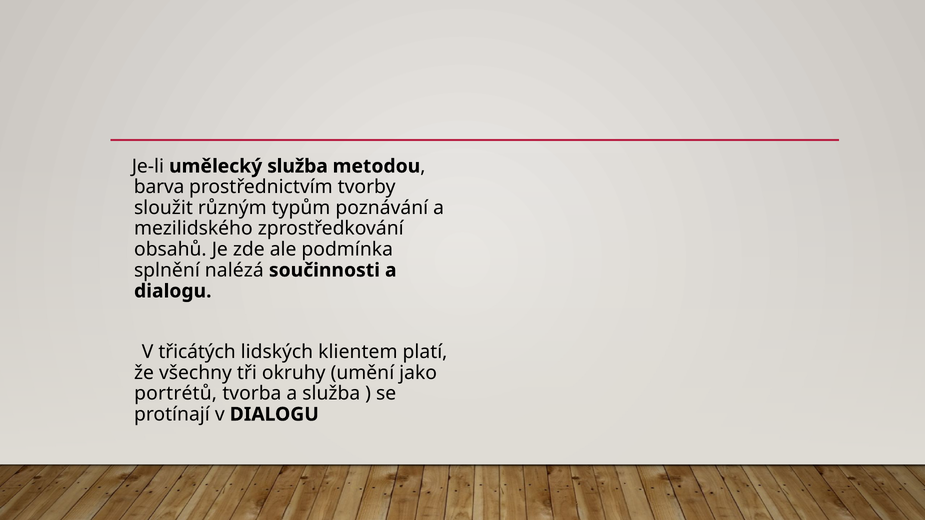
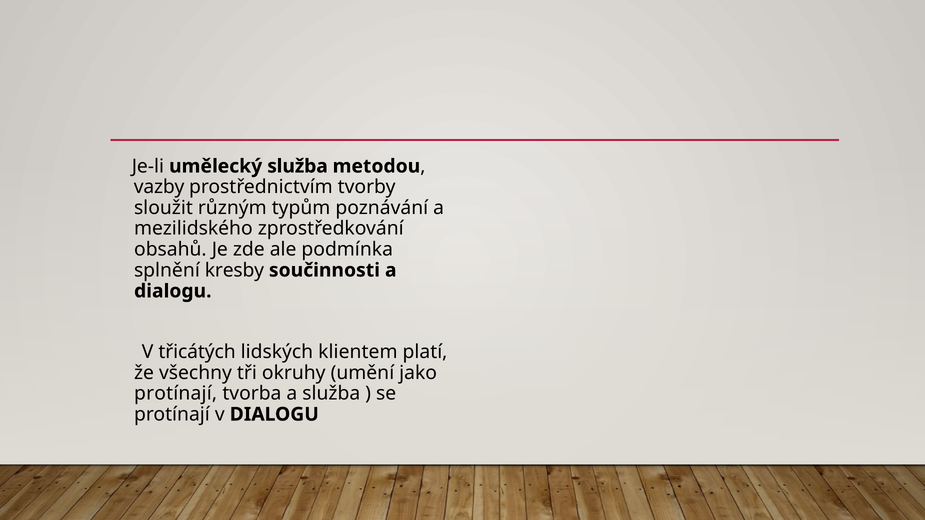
barva: barva -> vazby
nalézá: nalézá -> kresby
portrétů at (176, 394): portrétů -> protínají
